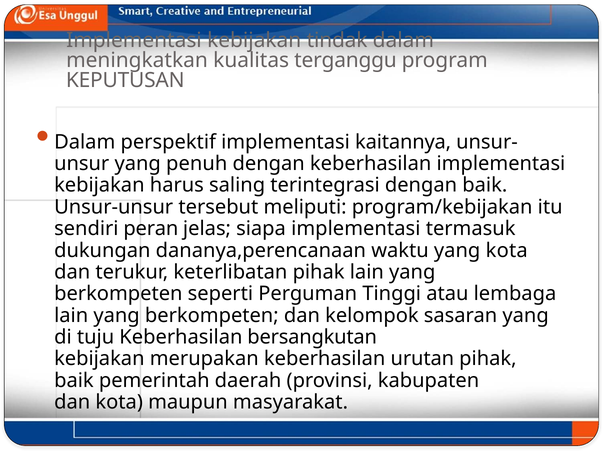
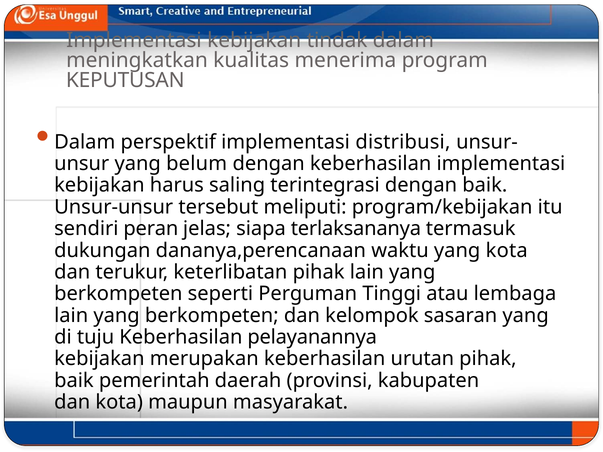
terganggu: terganggu -> menerima
kaitannya: kaitannya -> distribusi
penuh: penuh -> belum
siapa implementasi: implementasi -> terlaksananya
bersangkutan: bersangkutan -> pelayanannya
